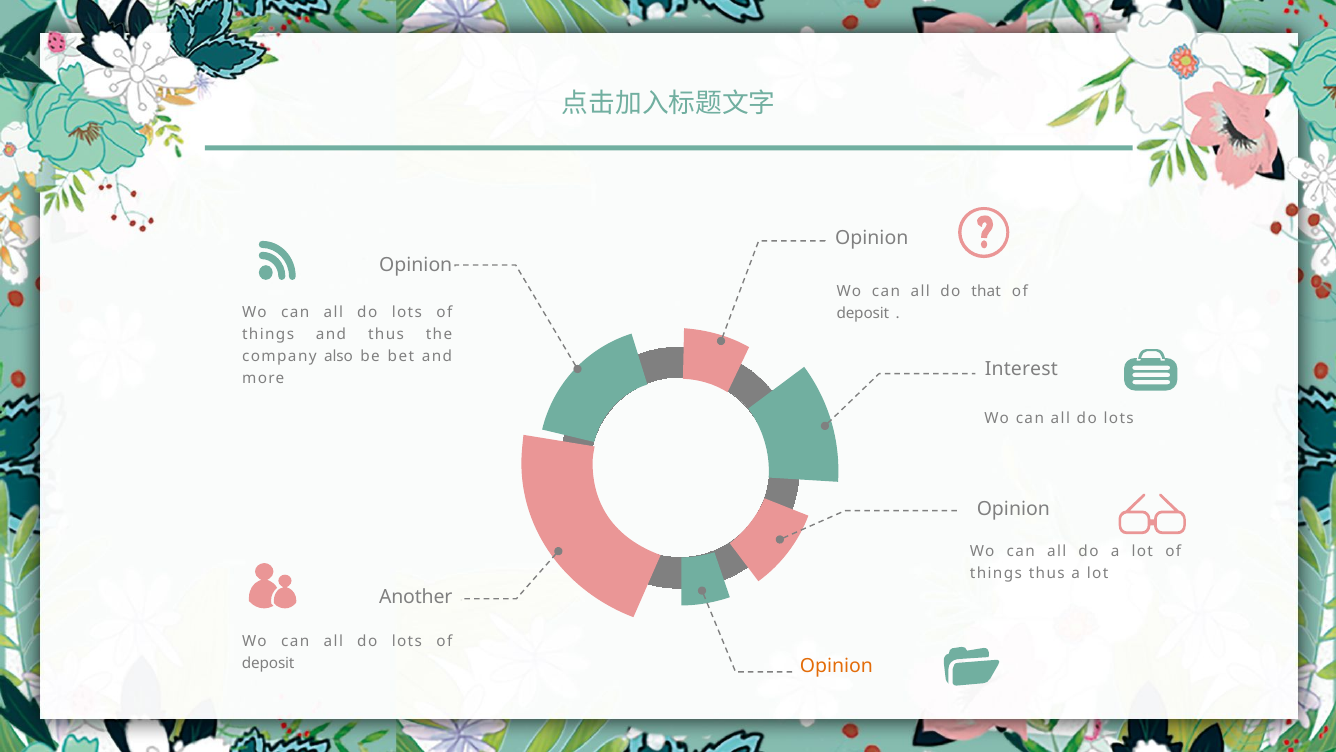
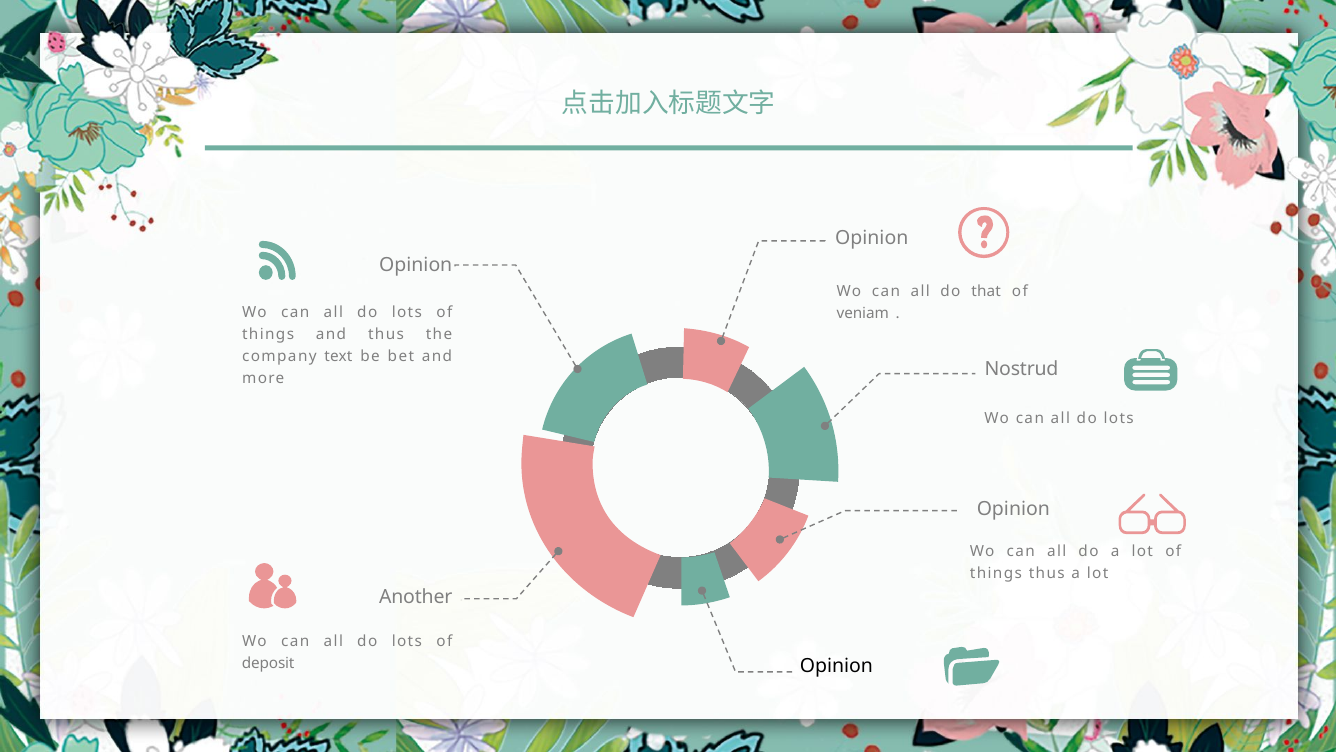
deposit at (863, 313): deposit -> veniam
also: also -> text
Interest: Interest -> Nostrud
Opinion at (836, 666) colour: orange -> black
